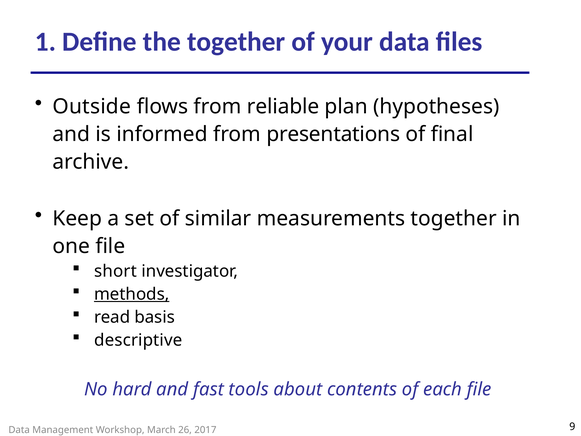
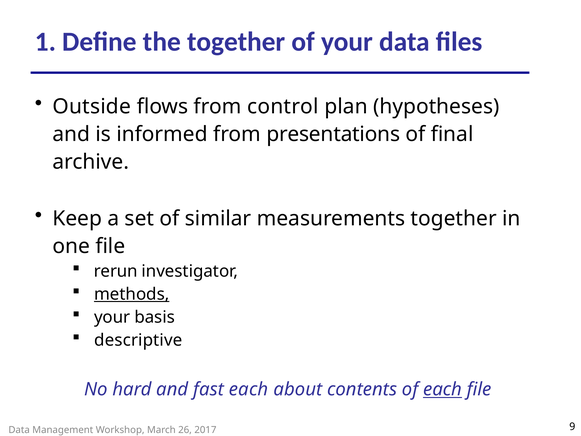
reliable: reliable -> control
short: short -> rerun
read at (112, 317): read -> your
fast tools: tools -> each
each at (443, 389) underline: none -> present
